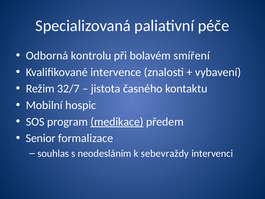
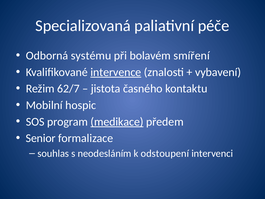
kontrolu: kontrolu -> systému
intervence underline: none -> present
32/7: 32/7 -> 62/7
sebevraždy: sebevraždy -> odstoupení
